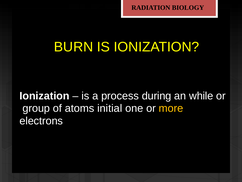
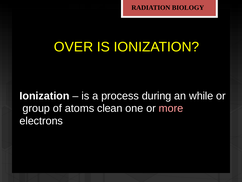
BURN: BURN -> OVER
initial: initial -> clean
more colour: yellow -> pink
